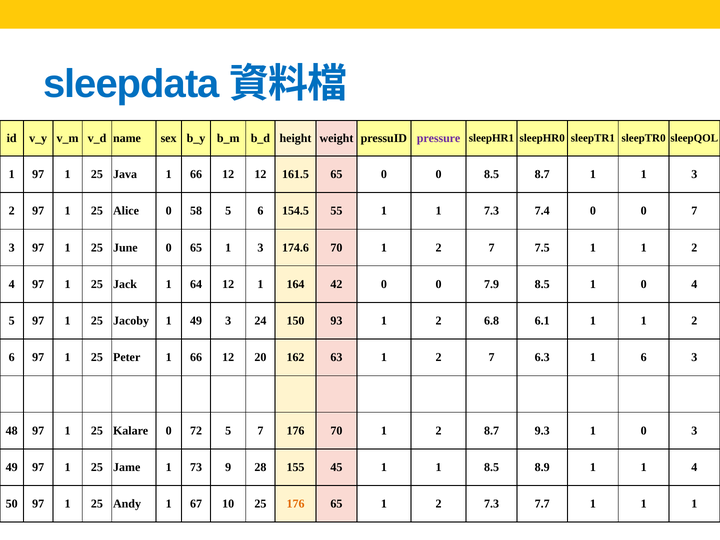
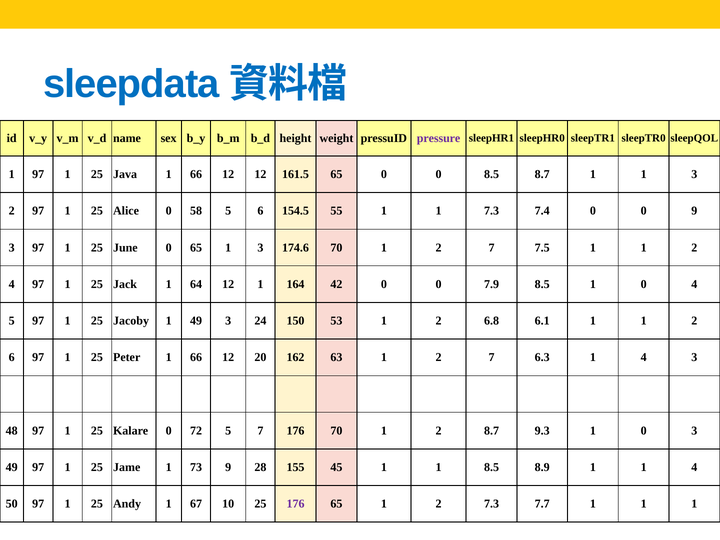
0 7: 7 -> 9
93: 93 -> 53
6.3 1 6: 6 -> 4
176 at (296, 504) colour: orange -> purple
